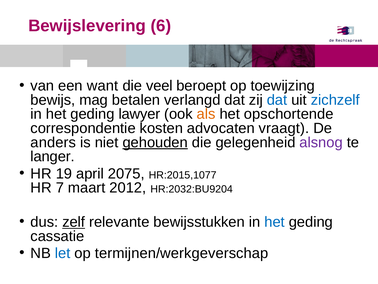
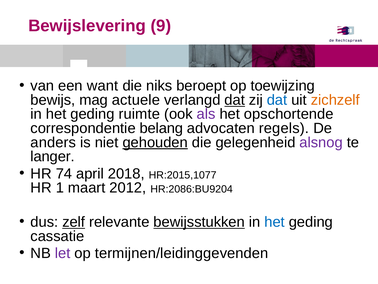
6: 6 -> 9
veel: veel -> niks
betalen: betalen -> actuele
dat at (235, 100) underline: none -> present
zichzelf colour: blue -> orange
lawyer: lawyer -> ruimte
als colour: orange -> purple
kosten: kosten -> belang
vraagt: vraagt -> regels
19: 19 -> 74
2075: 2075 -> 2018
7: 7 -> 1
HR:2032:BU9204: HR:2032:BU9204 -> HR:2086:BU9204
bewijsstukken underline: none -> present
let colour: blue -> purple
termijnen/werkgeverschap: termijnen/werkgeverschap -> termijnen/leidinggevenden
